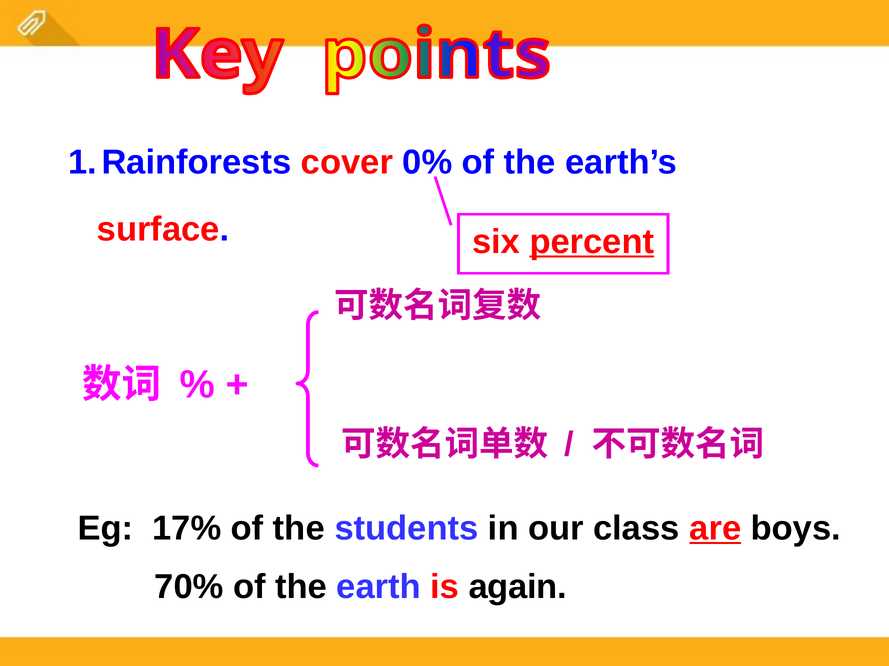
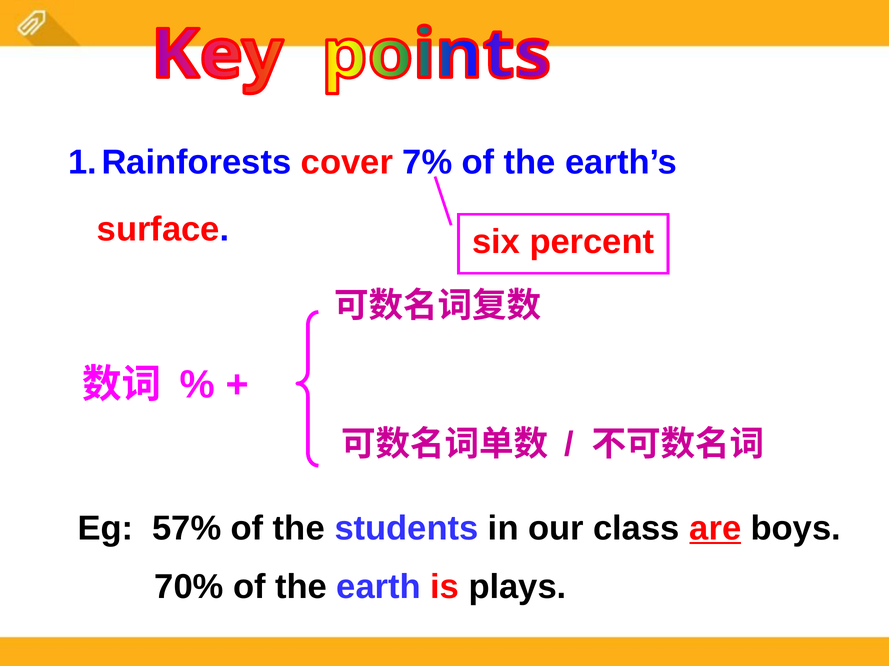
0%: 0% -> 7%
percent underline: present -> none
17%: 17% -> 57%
again: again -> plays
